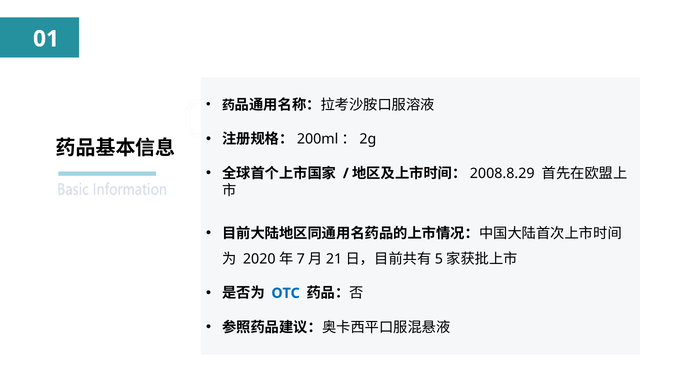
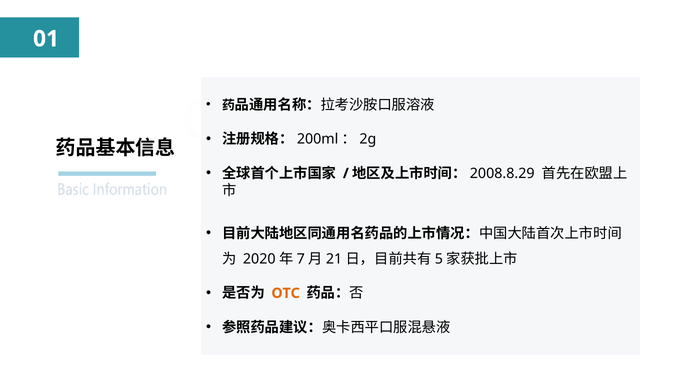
OTC colour: blue -> orange
